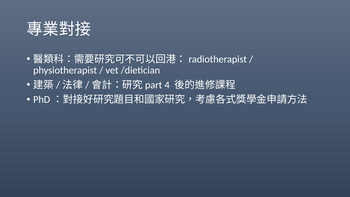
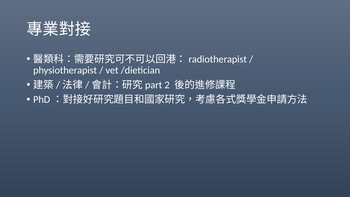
4: 4 -> 2
